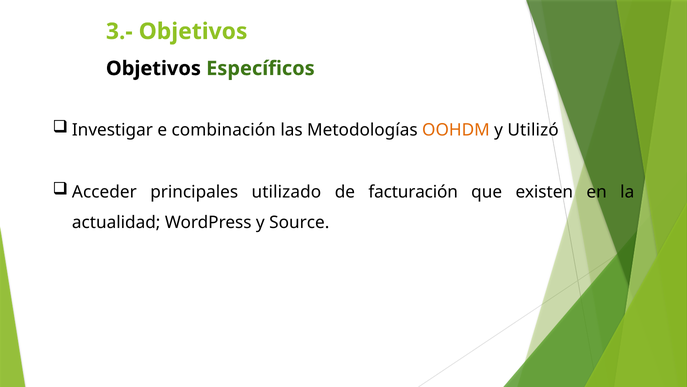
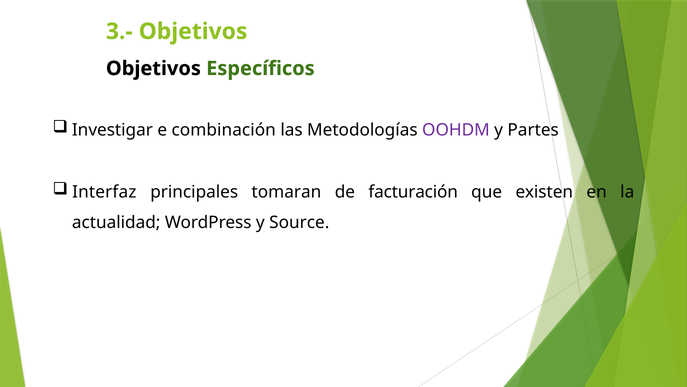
OOHDM colour: orange -> purple
Utilizó: Utilizó -> Partes
Acceder: Acceder -> Interfaz
utilizado: utilizado -> tomaran
